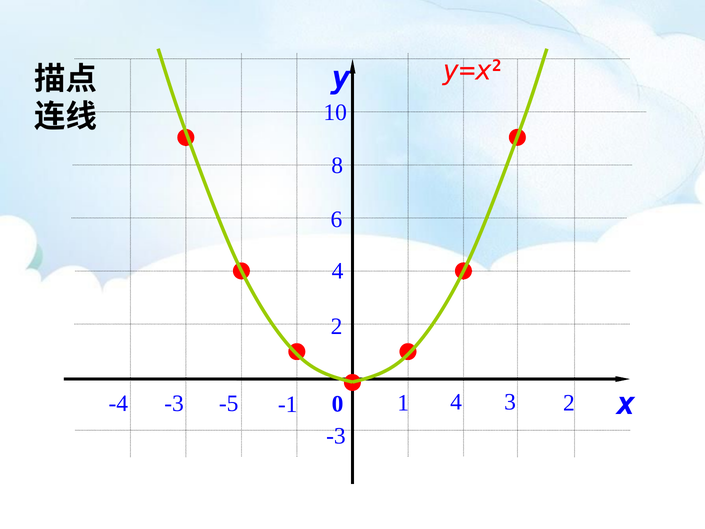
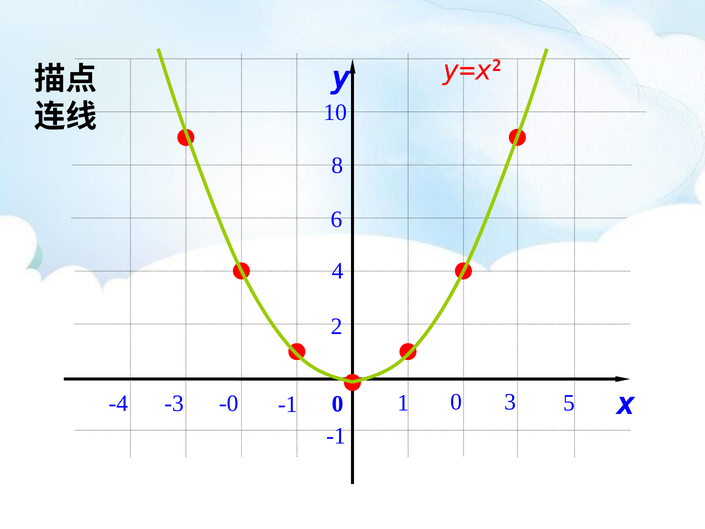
-5: -5 -> -0
1 4: 4 -> 0
3 2: 2 -> 5
-3 at (336, 436): -3 -> -1
